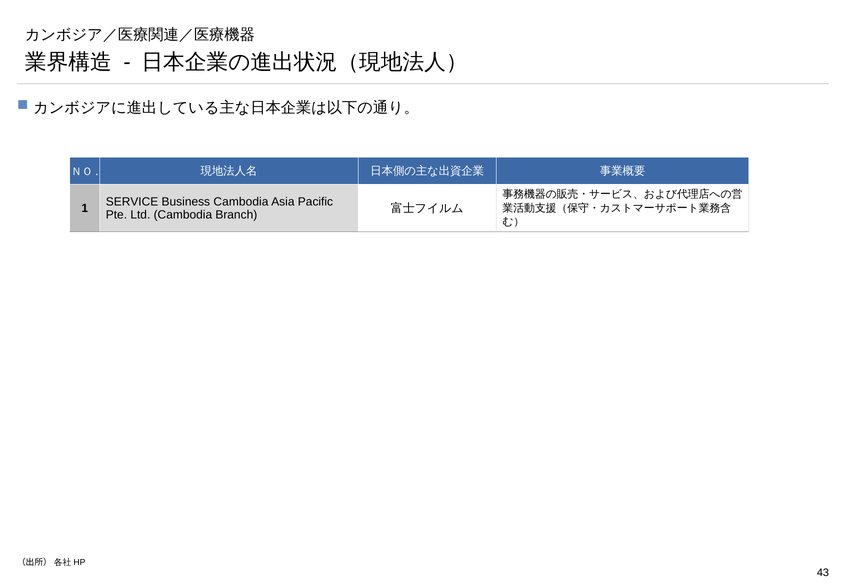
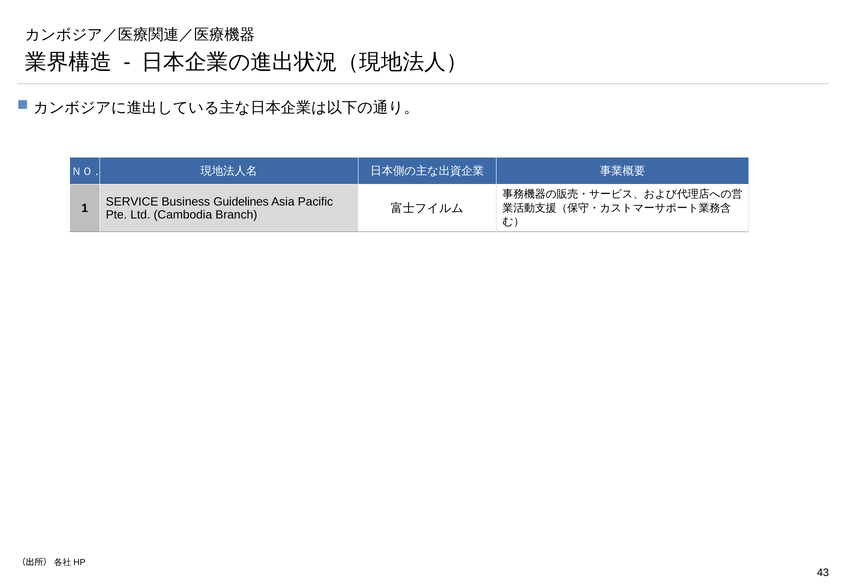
Business Cambodia: Cambodia -> Guidelines
